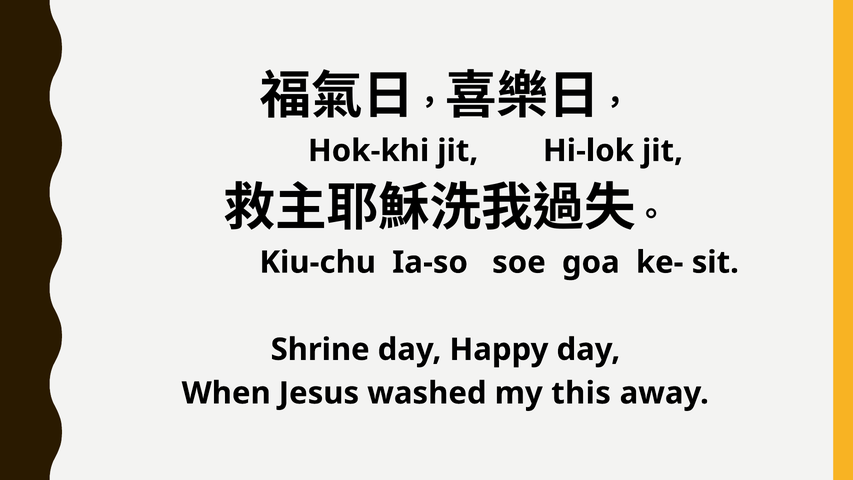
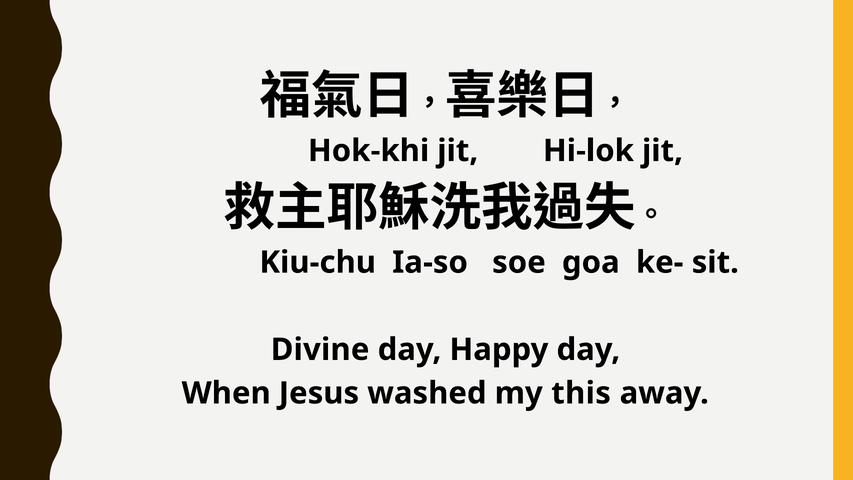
Shrine: Shrine -> Divine
